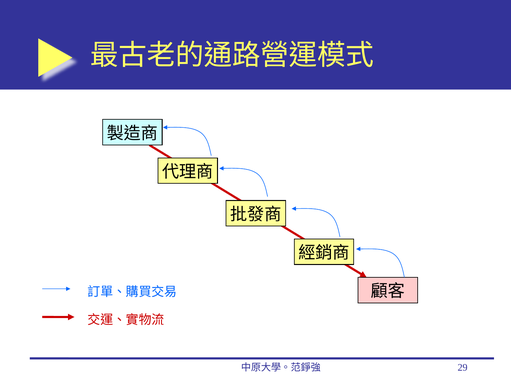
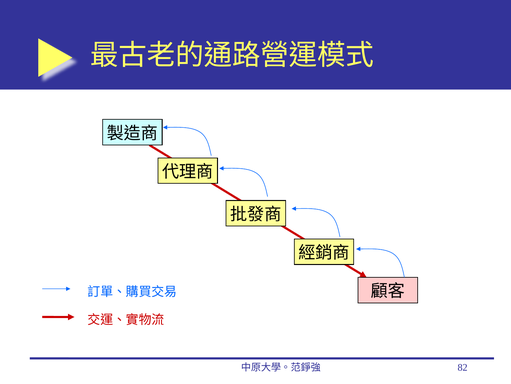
29: 29 -> 82
